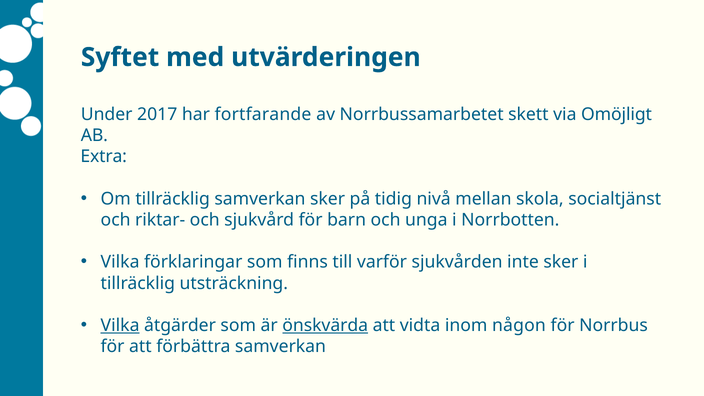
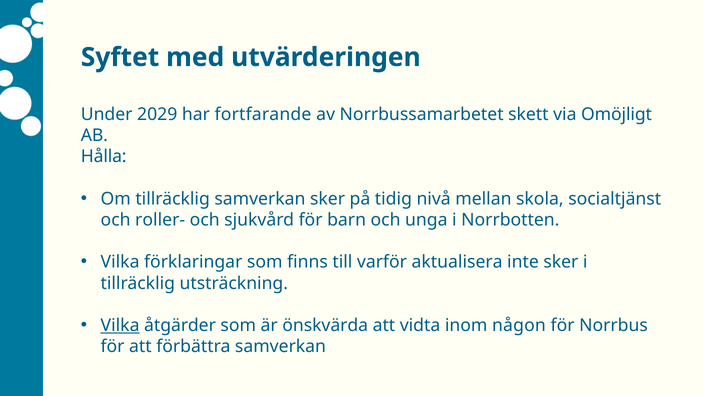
2017: 2017 -> 2029
Extra: Extra -> Hålla
riktar-: riktar- -> roller-
sjukvården: sjukvården -> aktualisera
önskvärda underline: present -> none
